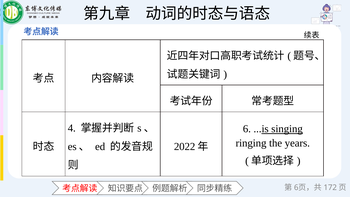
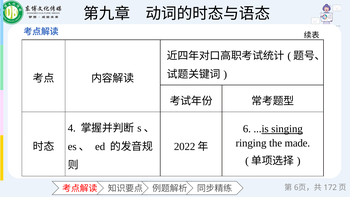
years: years -> made
